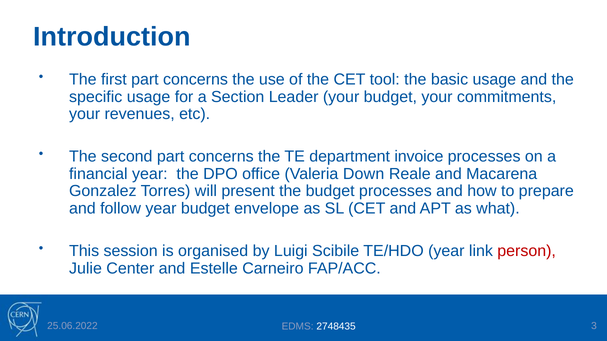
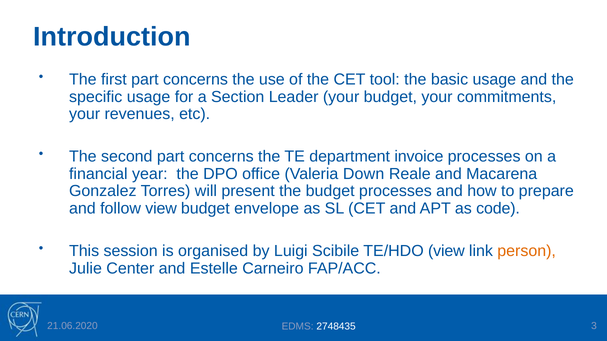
follow year: year -> view
what: what -> code
TE/HDO year: year -> view
person colour: red -> orange
25.06.2022: 25.06.2022 -> 21.06.2020
